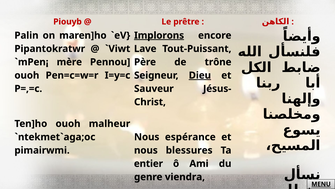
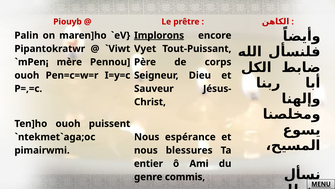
Lave: Lave -> Vyet
trône: trône -> corps
Dieu underline: present -> none
malheur: malheur -> puissent
viendra: viendra -> commis
